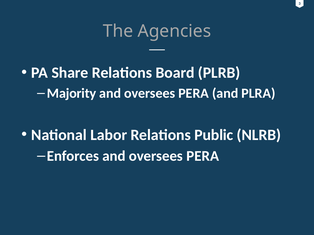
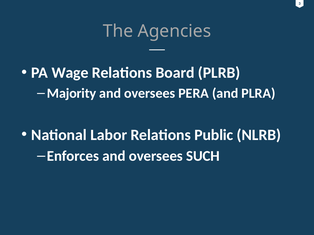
Share: Share -> Wage
Enforces and oversees PERA: PERA -> SUCH
